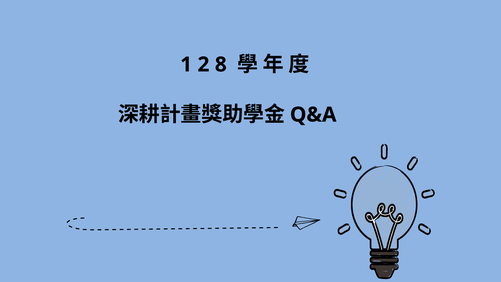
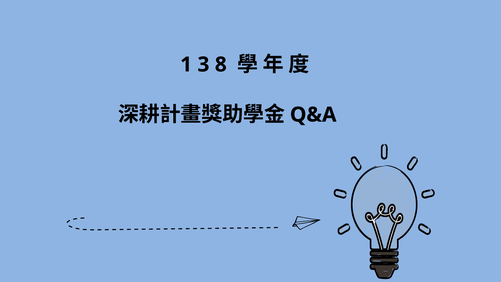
2: 2 -> 3
